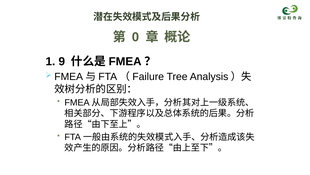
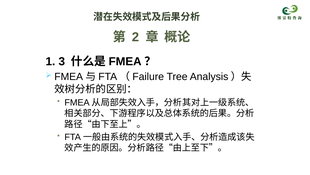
0: 0 -> 2
9: 9 -> 3
